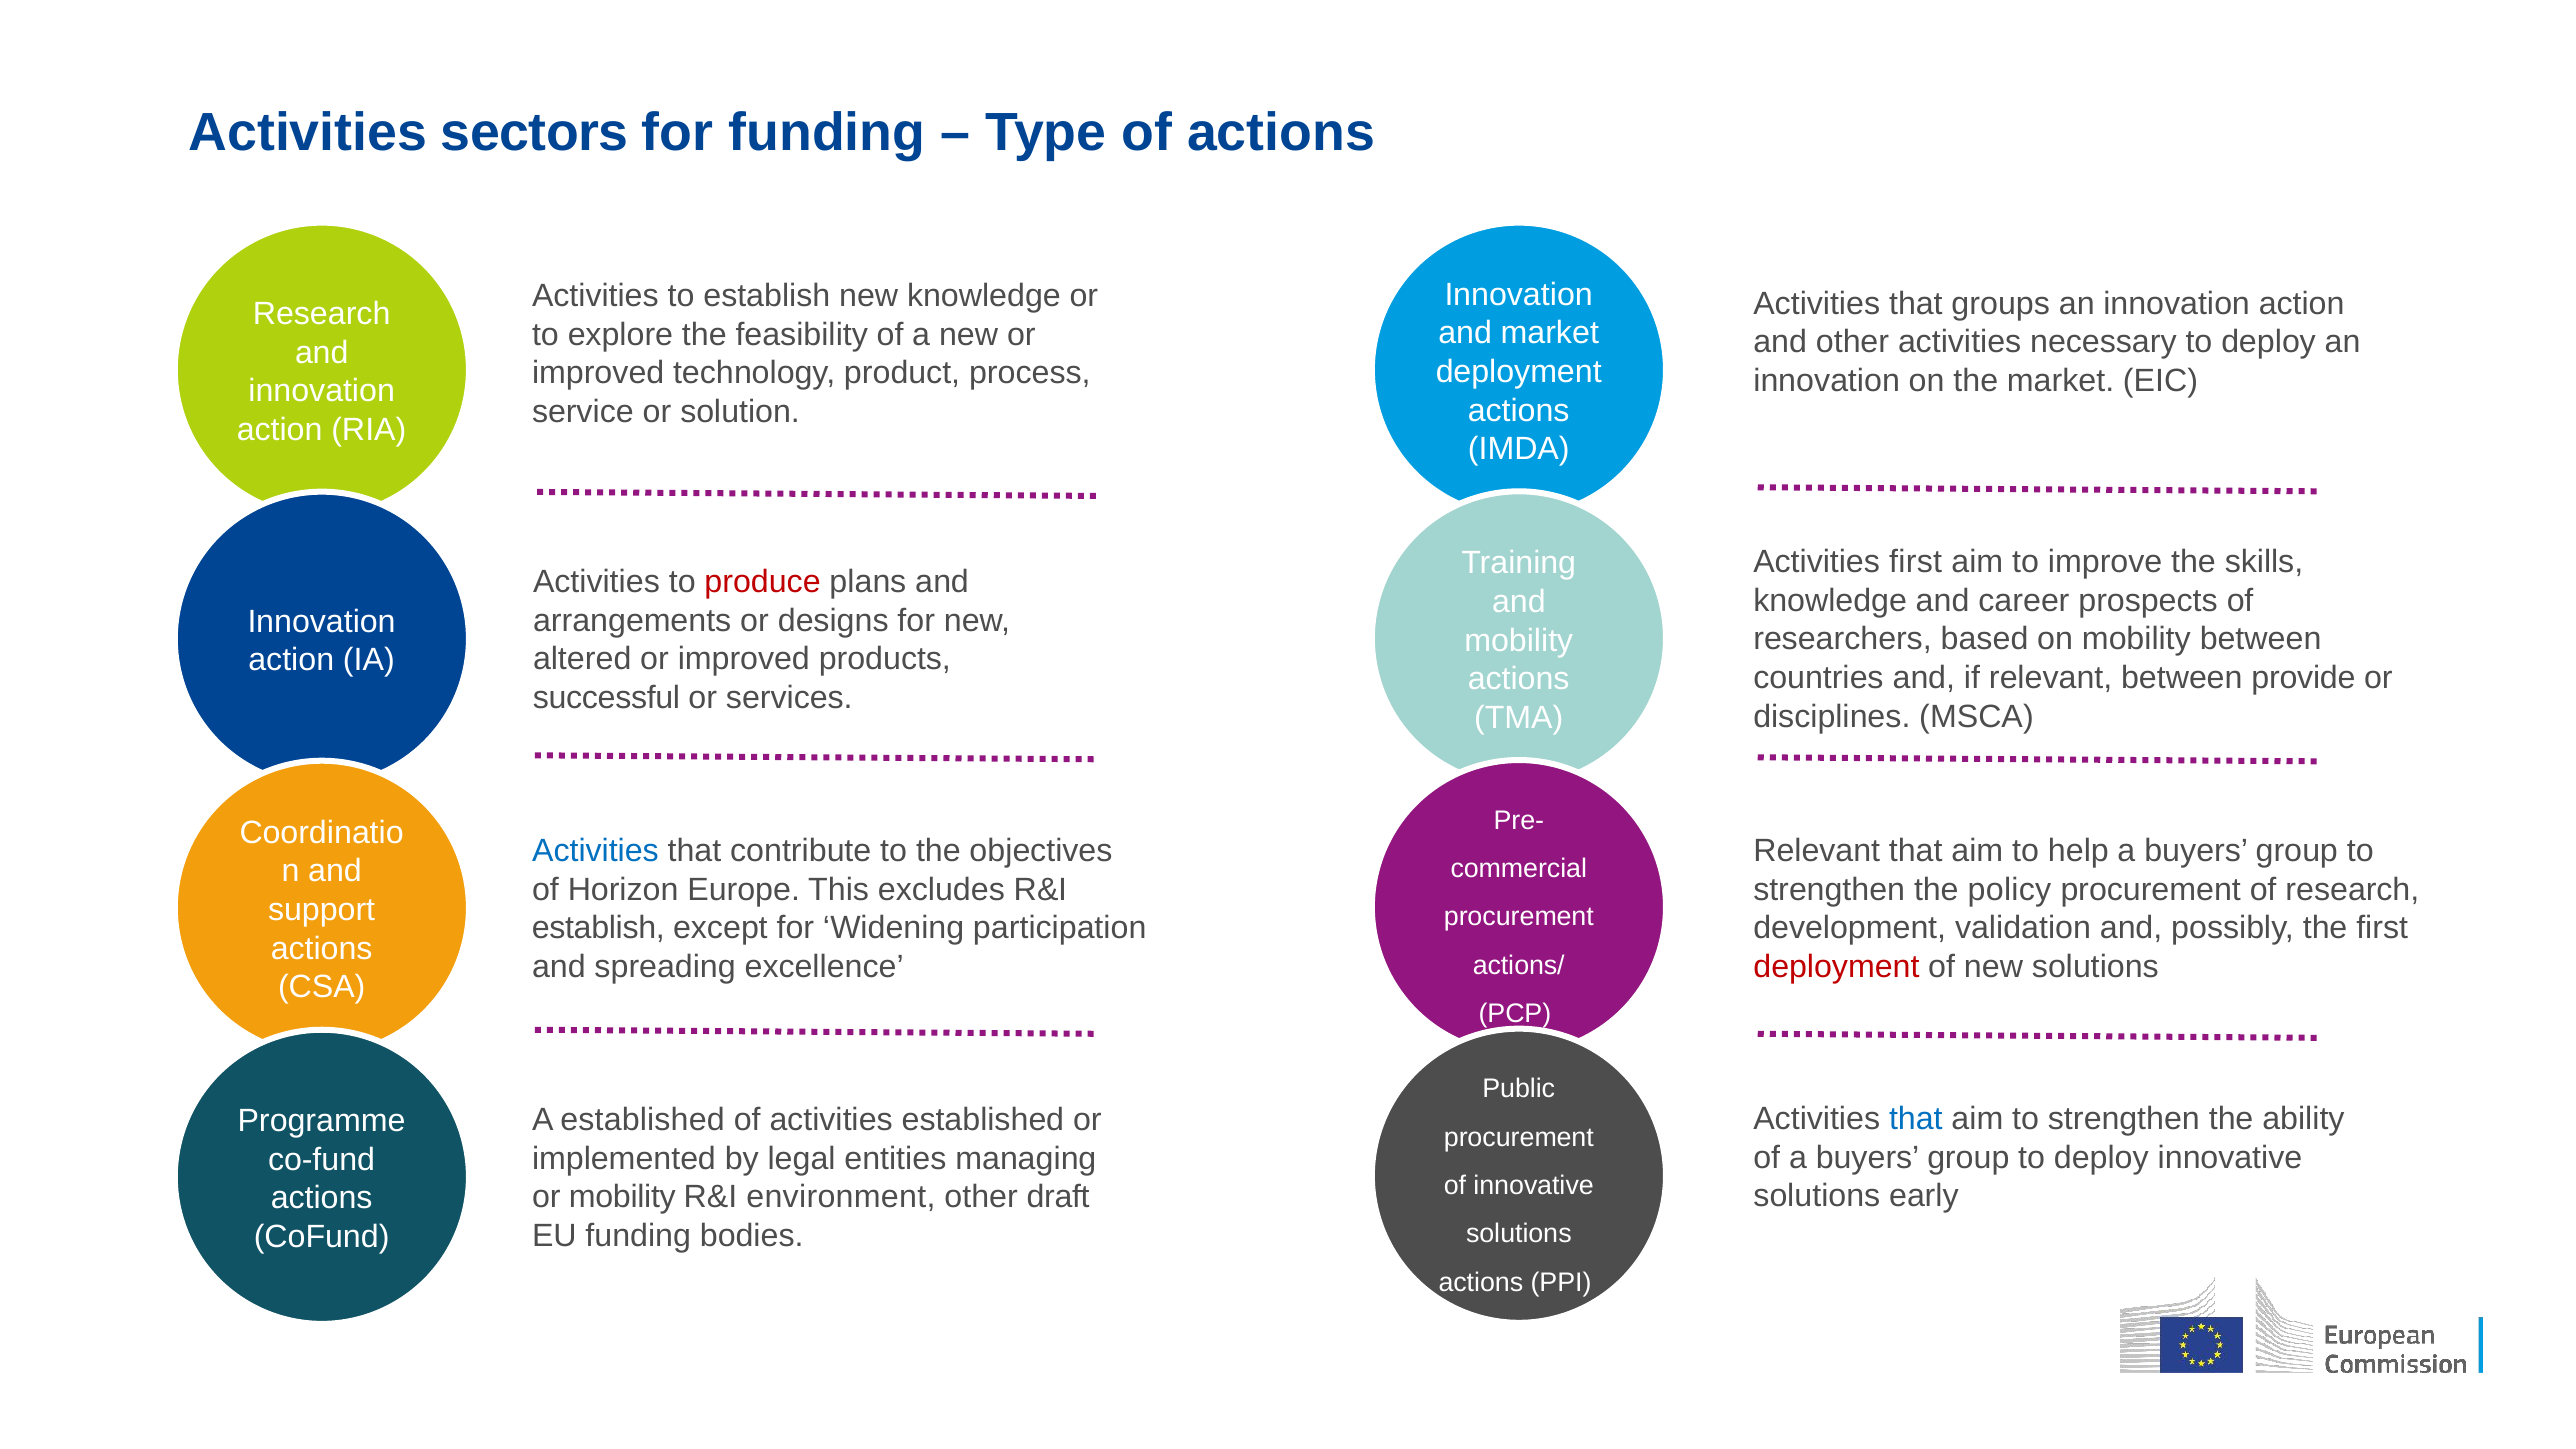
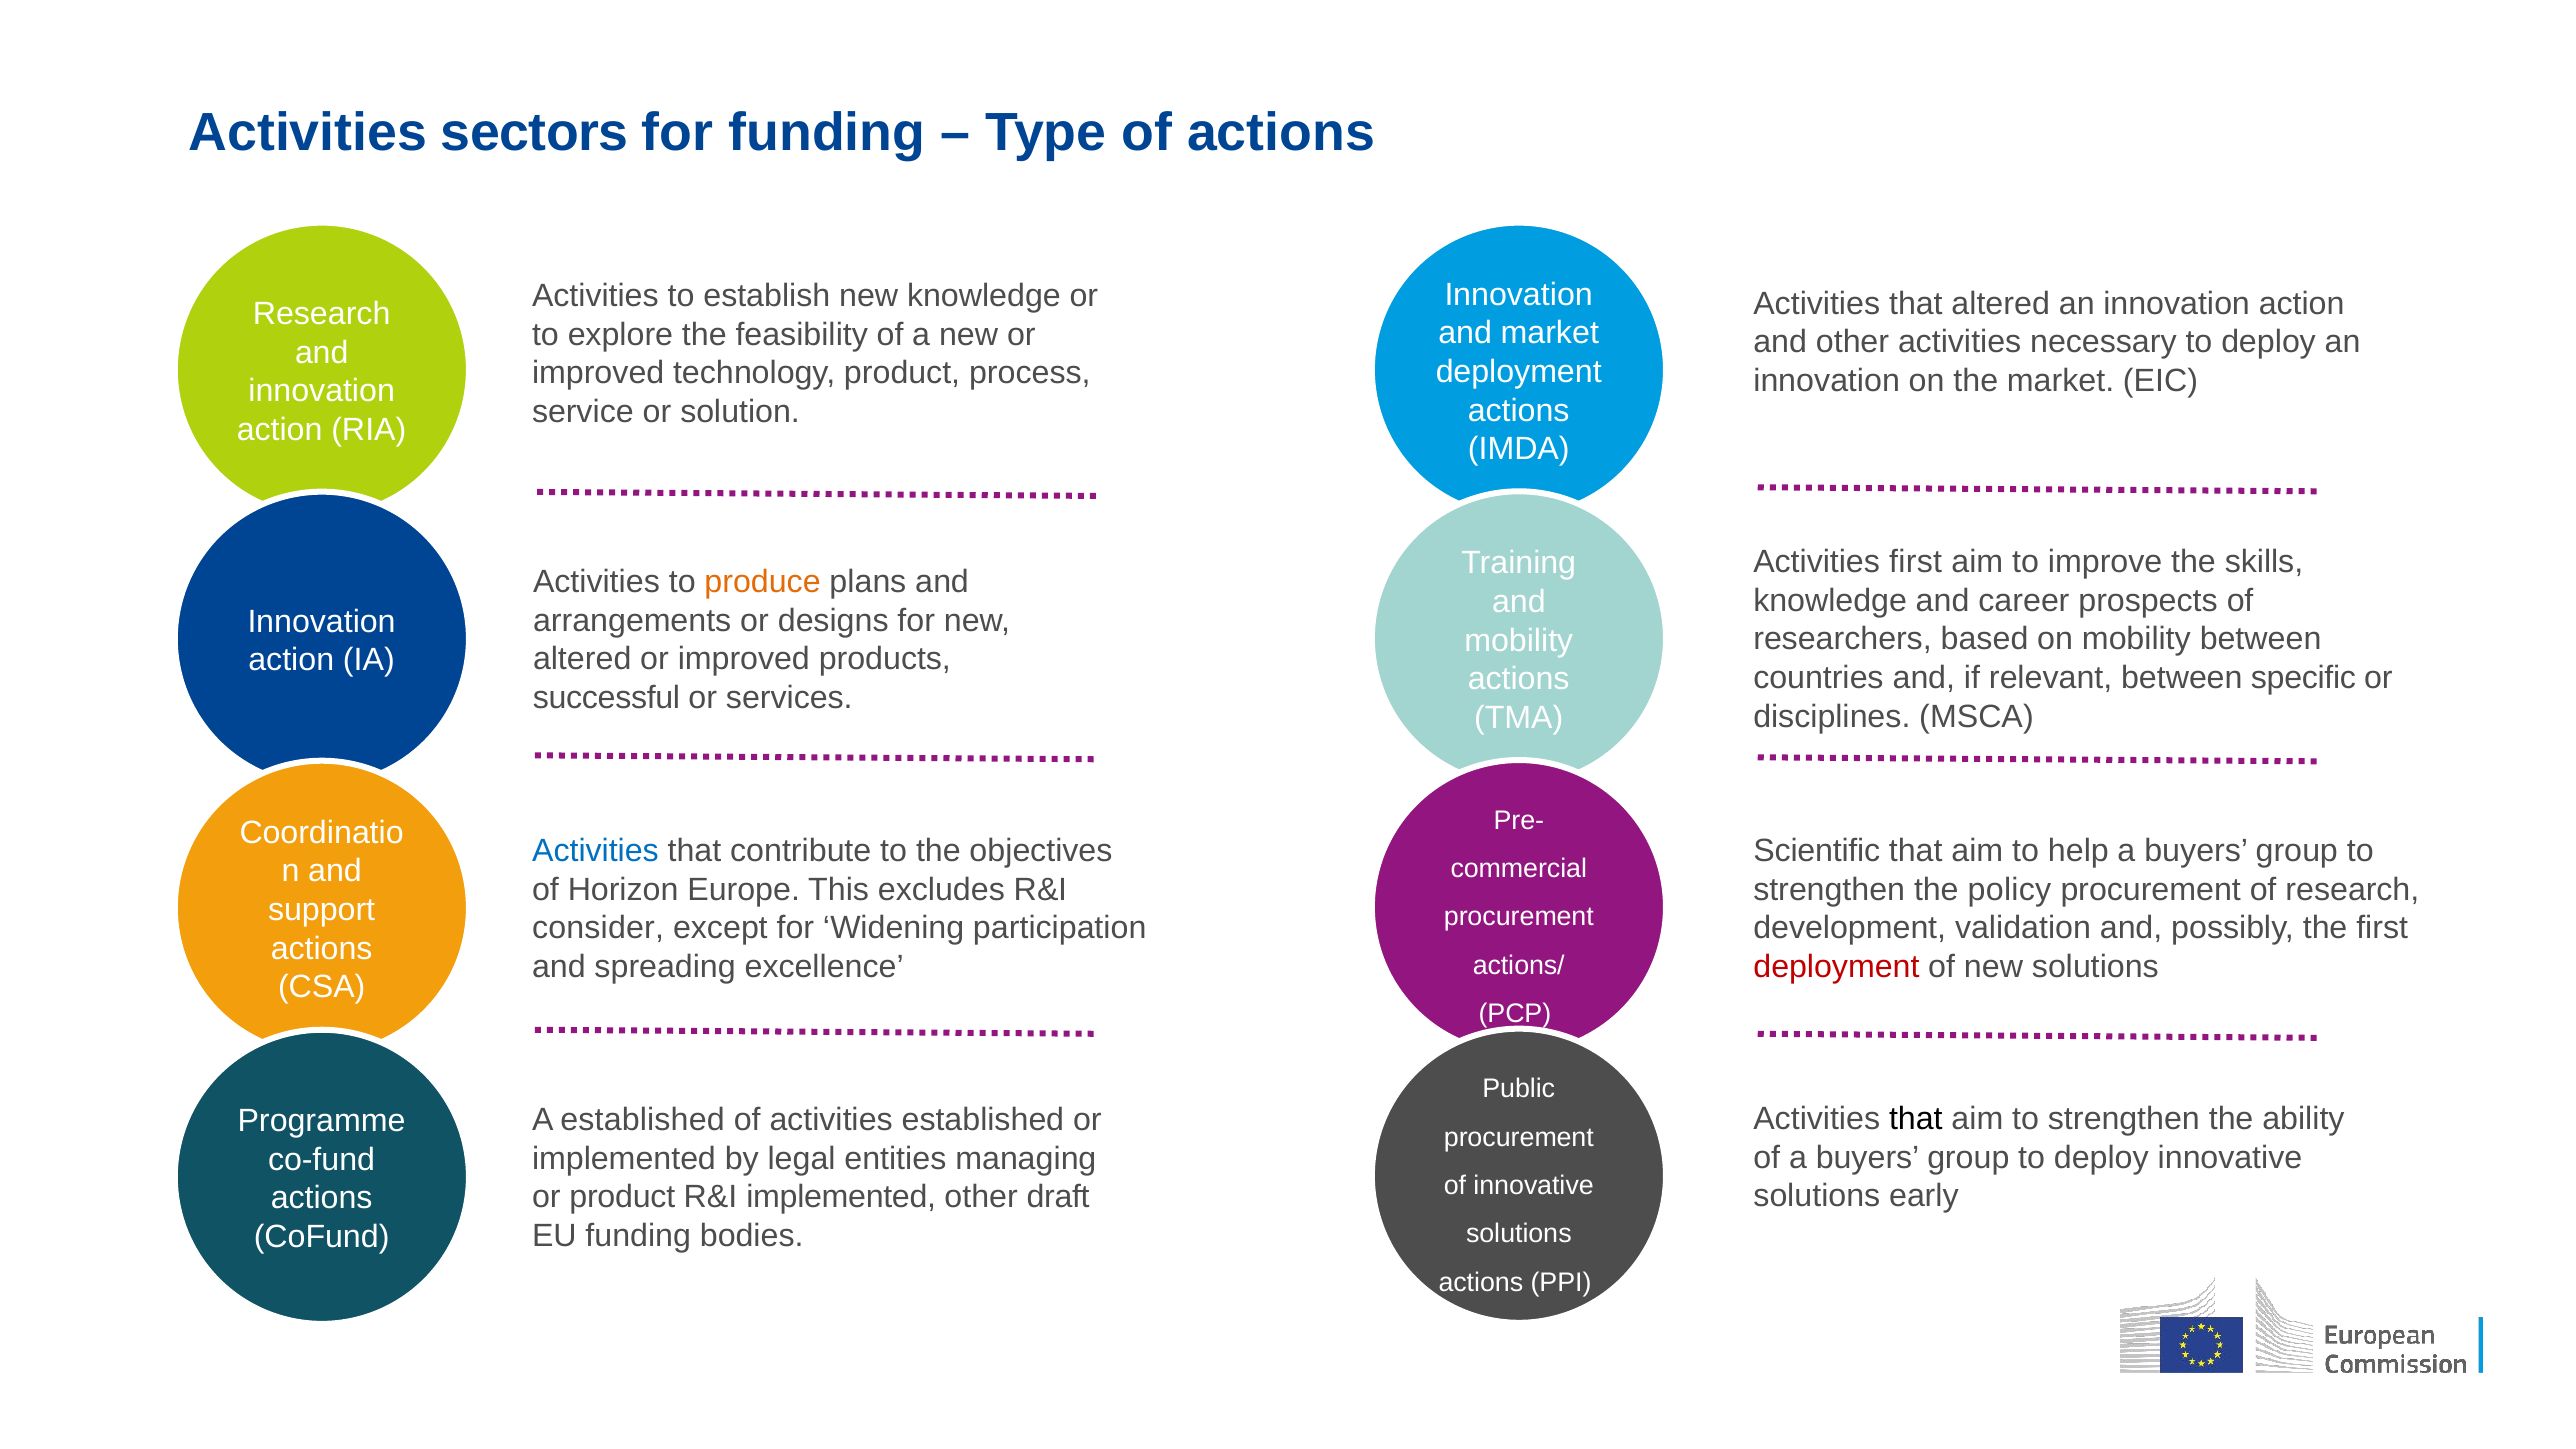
that groups: groups -> altered
produce colour: red -> orange
provide: provide -> specific
Relevant at (1817, 851): Relevant -> Scientific
establish at (598, 928): establish -> consider
that at (1916, 1119) colour: blue -> black
or mobility: mobility -> product
R&I environment: environment -> implemented
